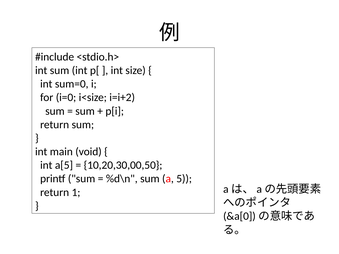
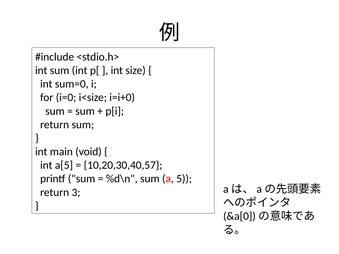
i=i+2: i=i+2 -> i=i+0
10,20,30,00,50: 10,20,30,00,50 -> 10,20,30,40,57
1: 1 -> 3
